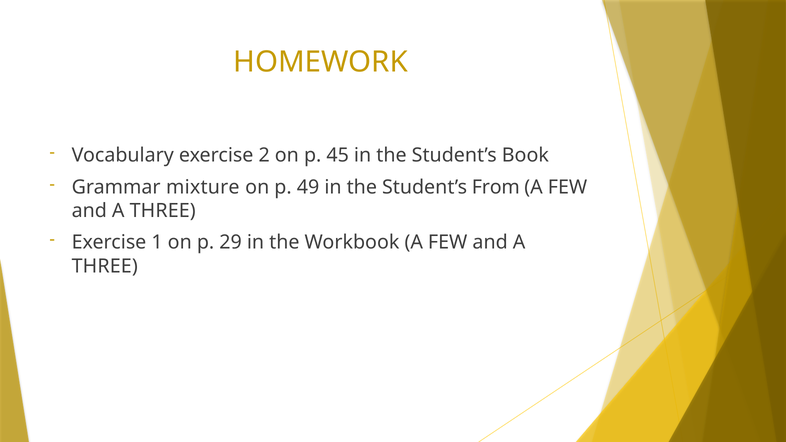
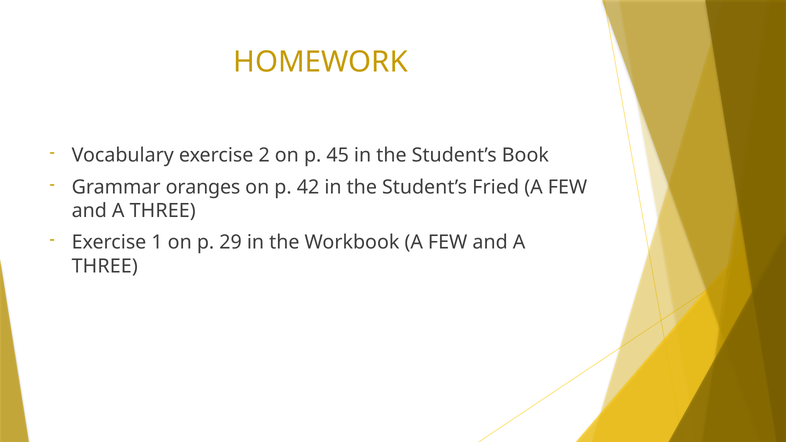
mixture: mixture -> oranges
49: 49 -> 42
From: From -> Fried
